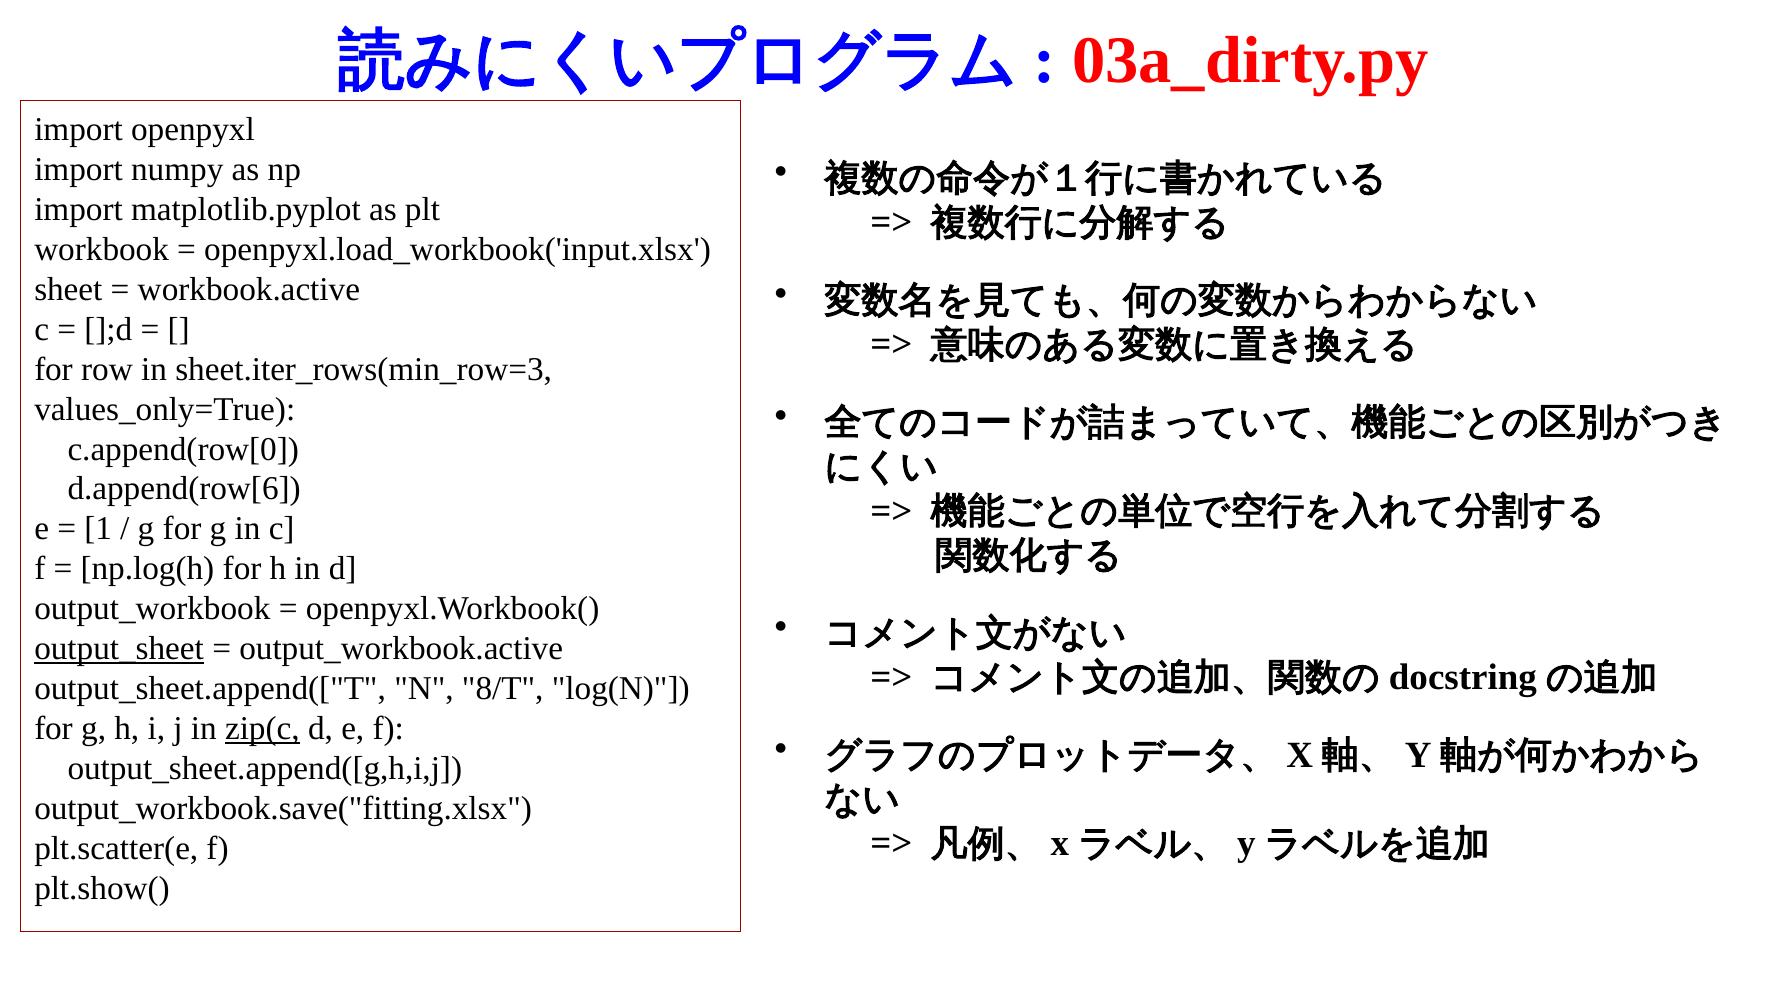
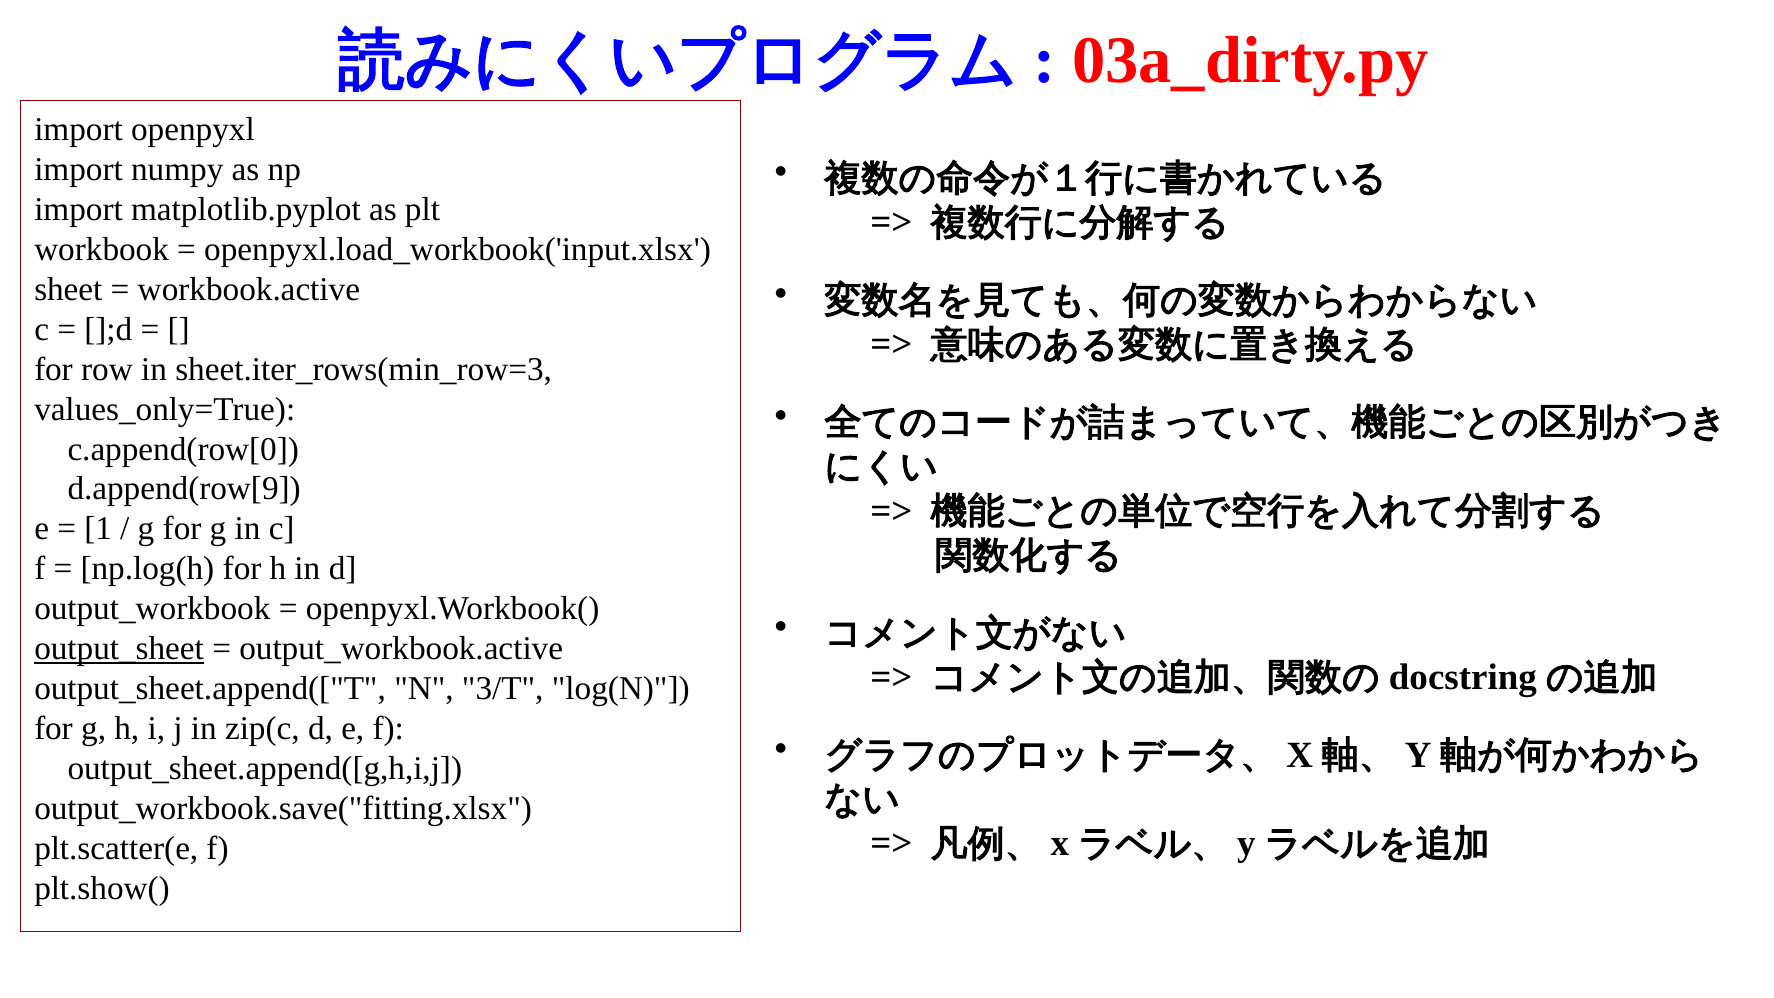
d.append(row[6: d.append(row[6 -> d.append(row[9
8/T: 8/T -> 3/T
zip(c underline: present -> none
